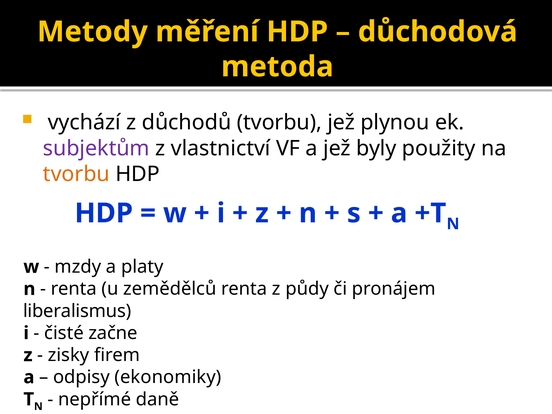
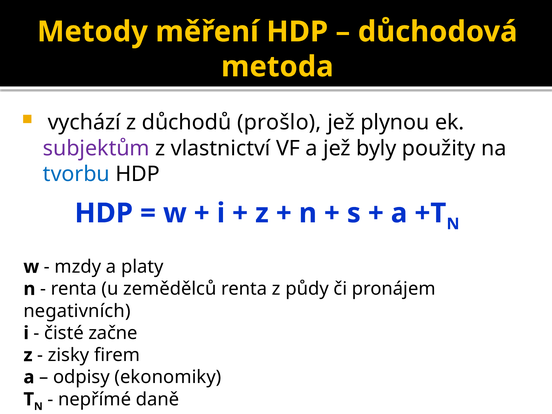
důchodů tvorbu: tvorbu -> prošlo
tvorbu at (76, 174) colour: orange -> blue
liberalismus: liberalismus -> negativních
